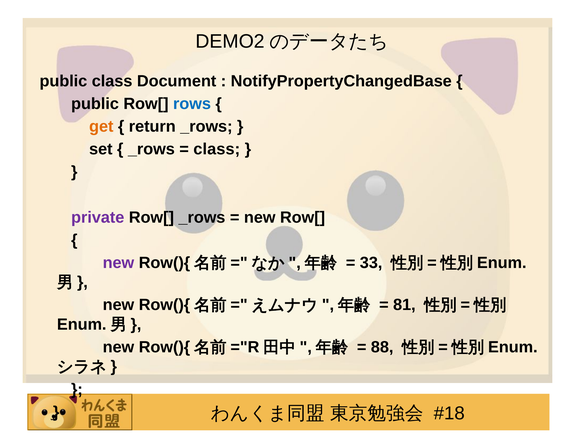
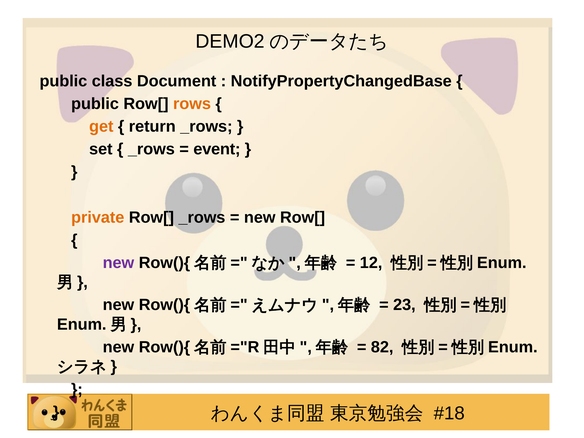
rows colour: blue -> orange
class at (217, 149): class -> event
private colour: purple -> orange
33: 33 -> 12
81: 81 -> 23
88: 88 -> 82
